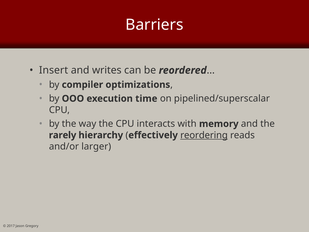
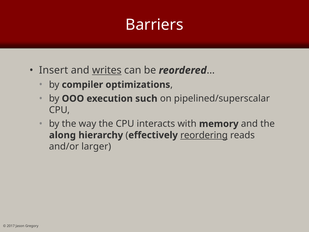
writes underline: none -> present
time: time -> such
rarely: rarely -> along
